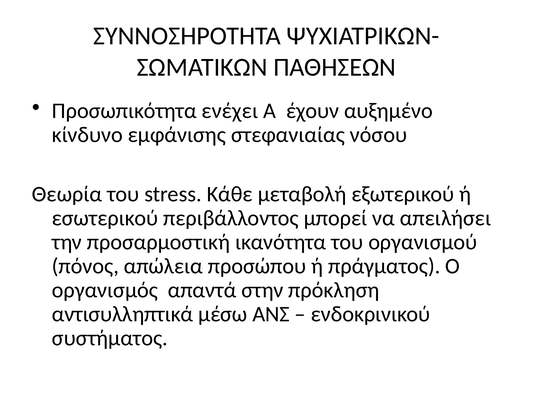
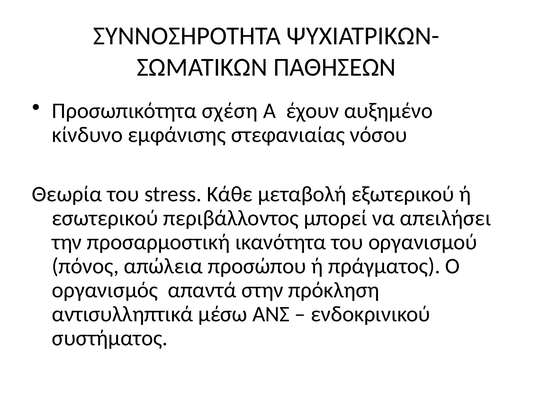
ενέχει: ενέχει -> σχέση
